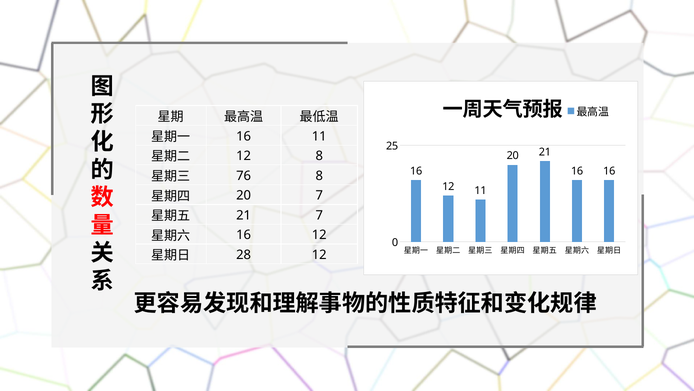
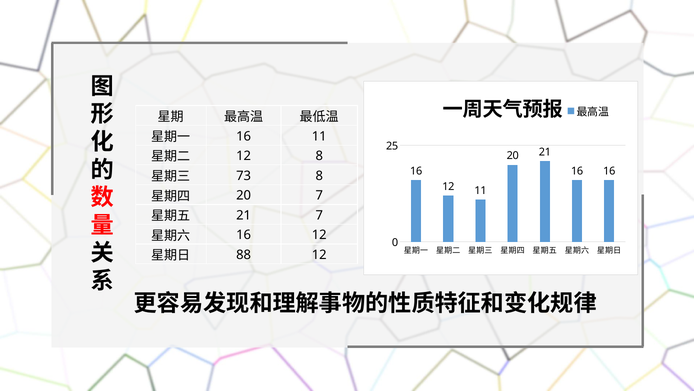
76: 76 -> 73
28: 28 -> 88
